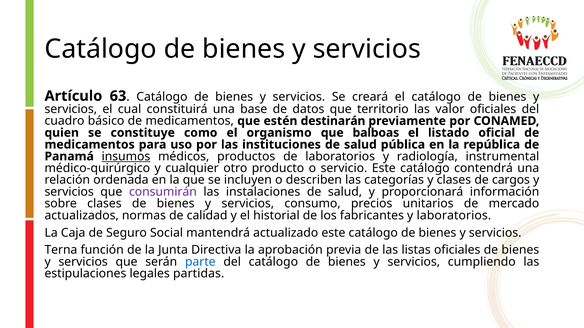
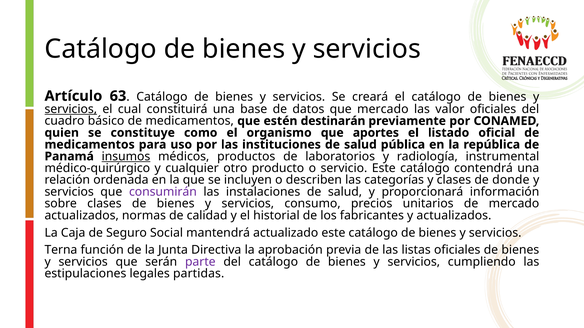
servicios at (71, 109) underline: none -> present
que territorio: territorio -> mercado
balboas: balboas -> aportes
cargos: cargos -> donde
y laboratorios: laboratorios -> actualizados
parte colour: blue -> purple
